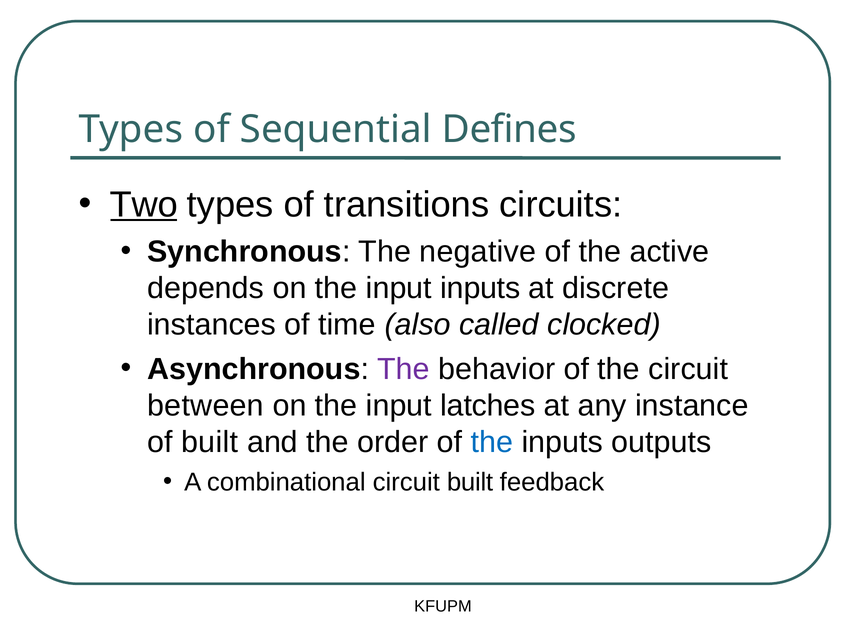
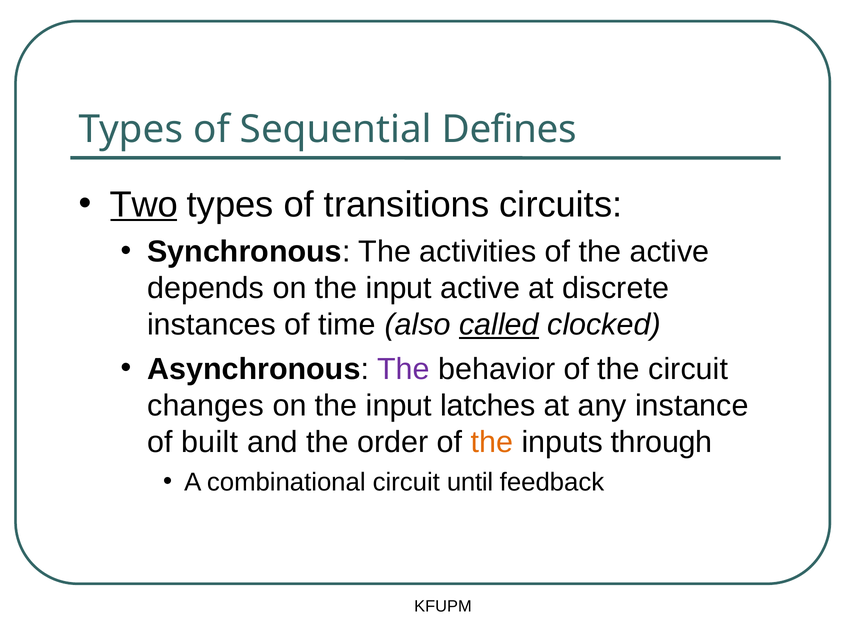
negative: negative -> activities
input inputs: inputs -> active
called underline: none -> present
between: between -> changes
the at (492, 442) colour: blue -> orange
outputs: outputs -> through
circuit built: built -> until
